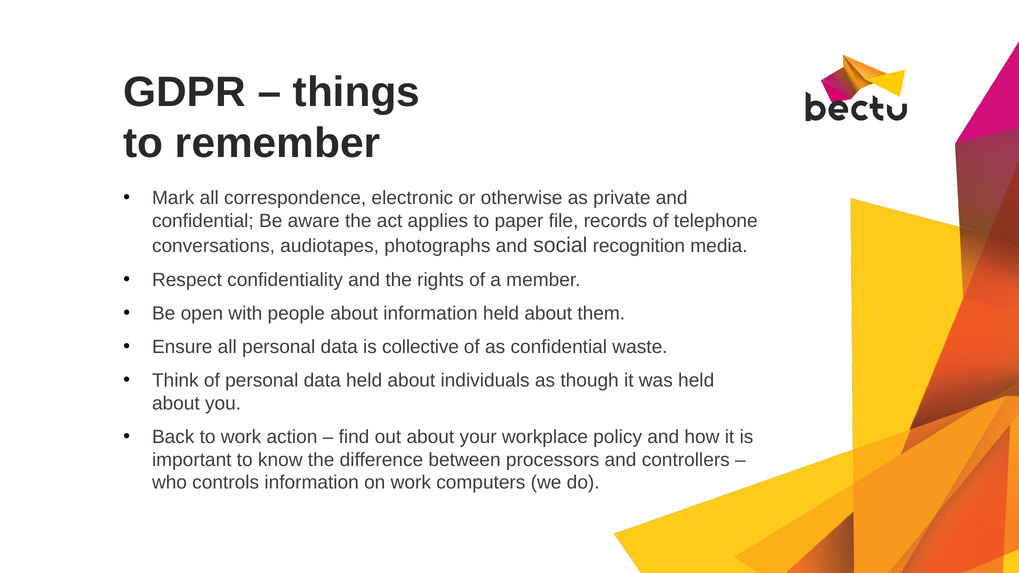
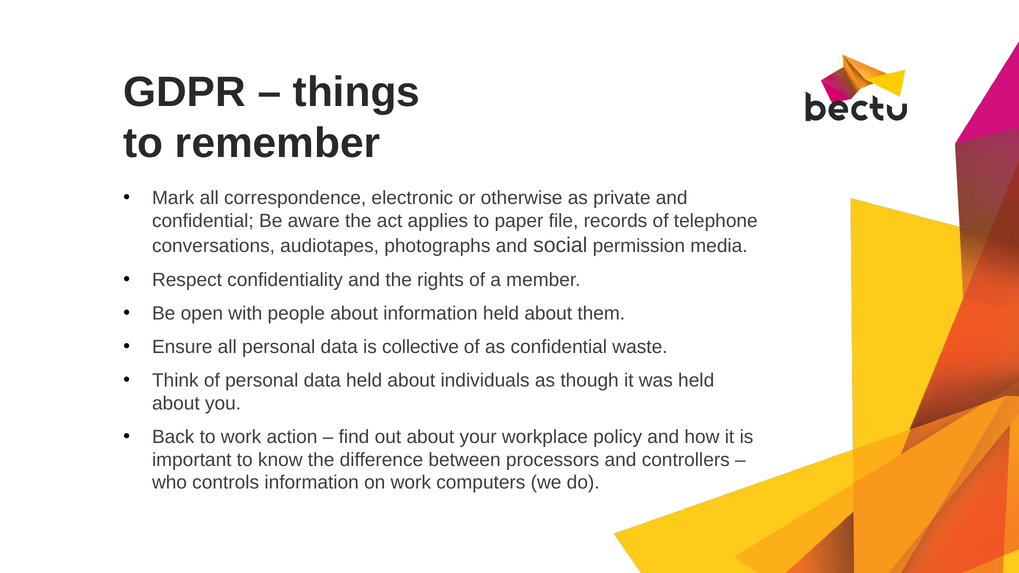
recognition: recognition -> permission
